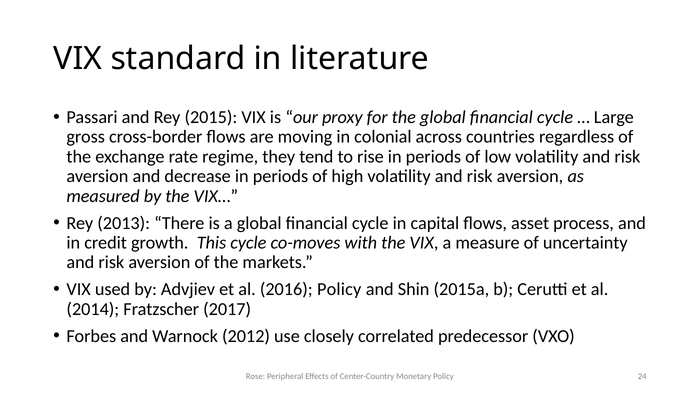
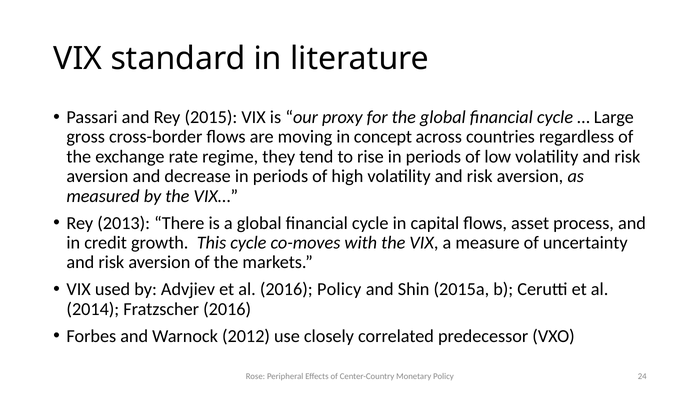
colonial: colonial -> concept
Fratzscher 2017: 2017 -> 2016
